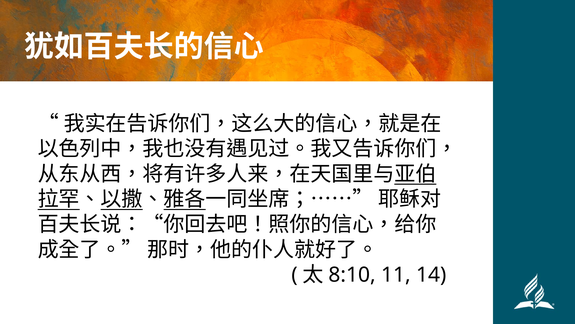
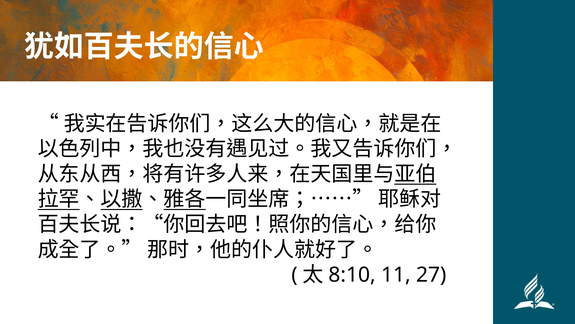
14: 14 -> 27
